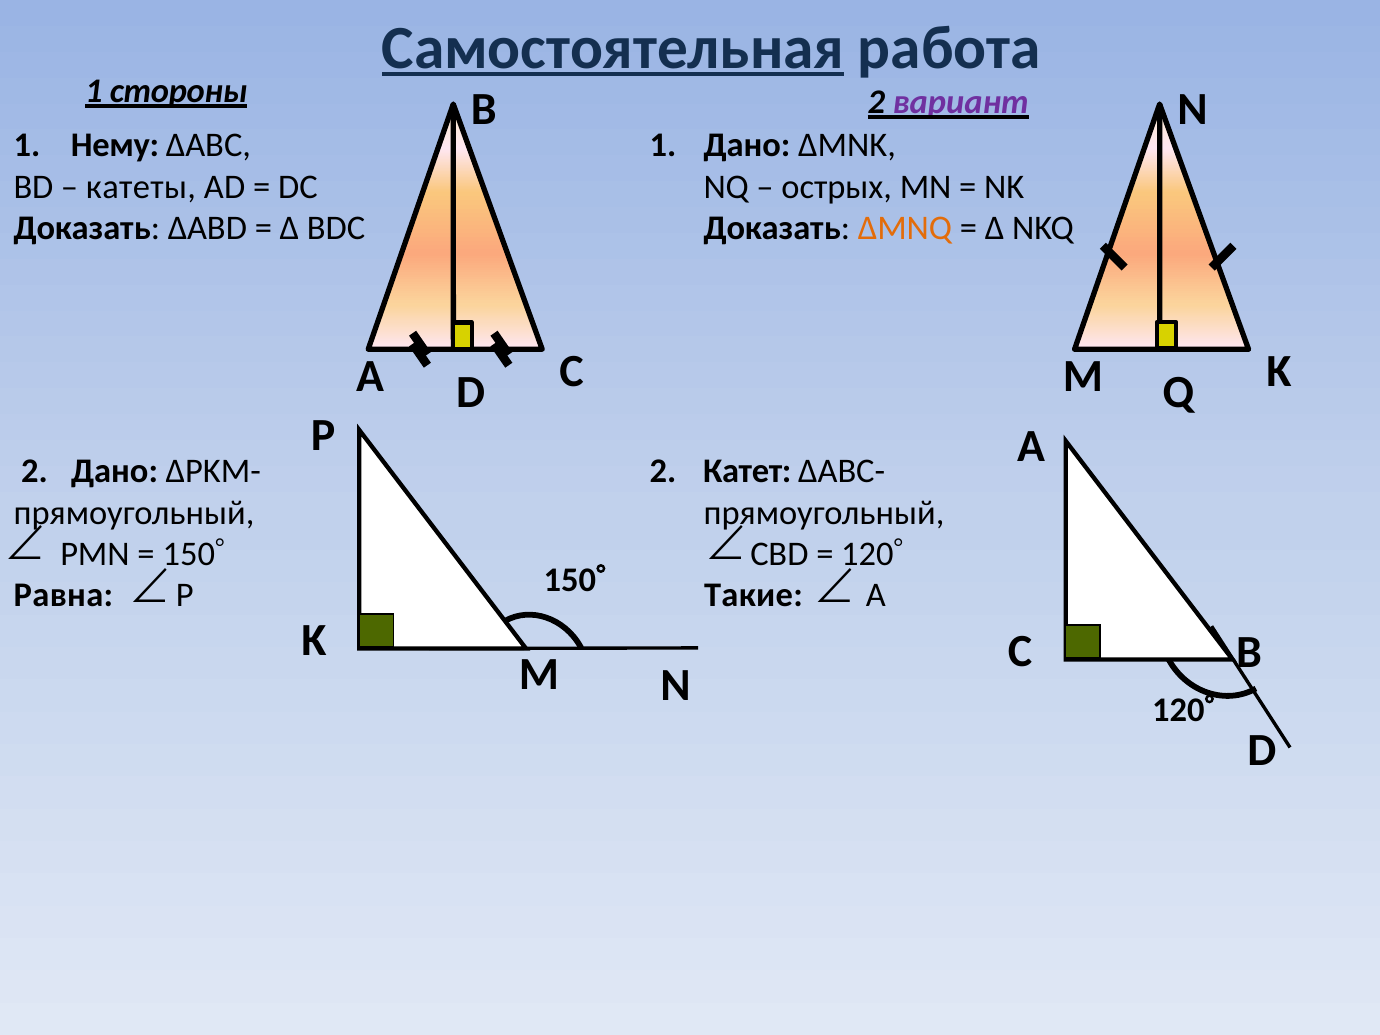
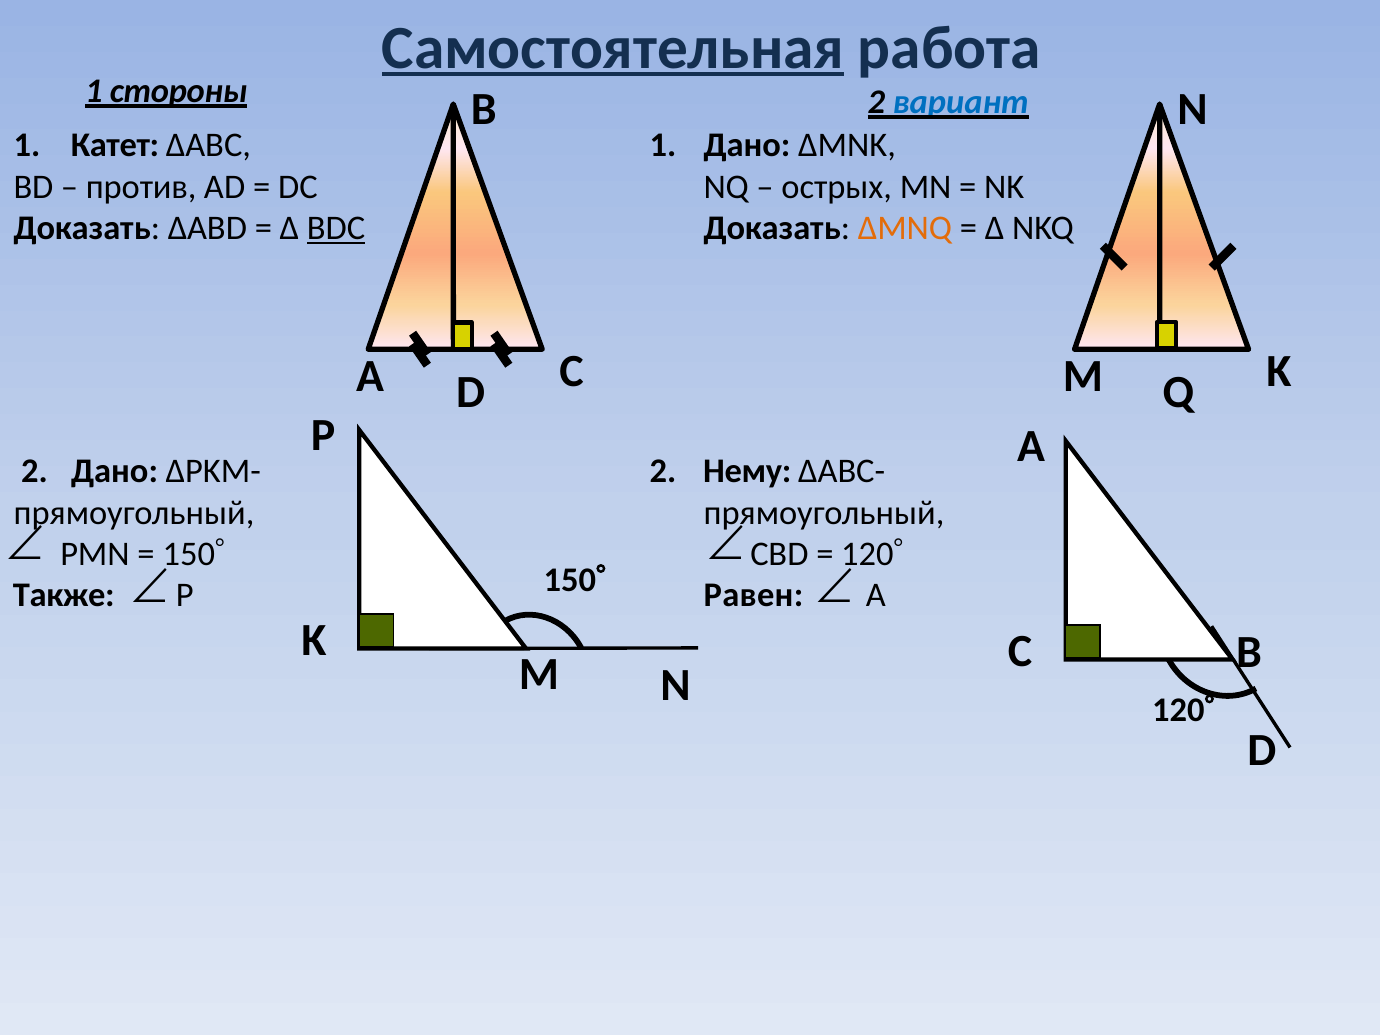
вариант colour: purple -> blue
Нему: Нему -> Катет
катеты: катеты -> против
BDC underline: none -> present
Катет: Катет -> Нему
Равна: Равна -> Также
Такие: Такие -> Равен
